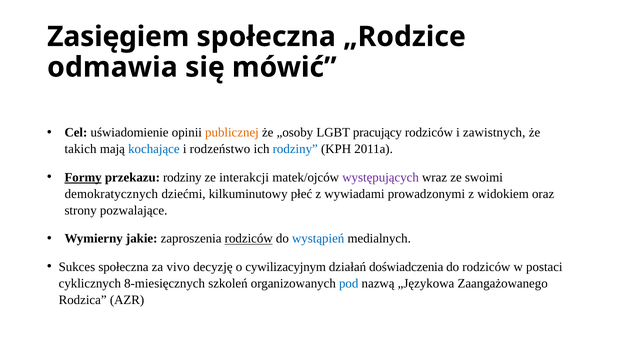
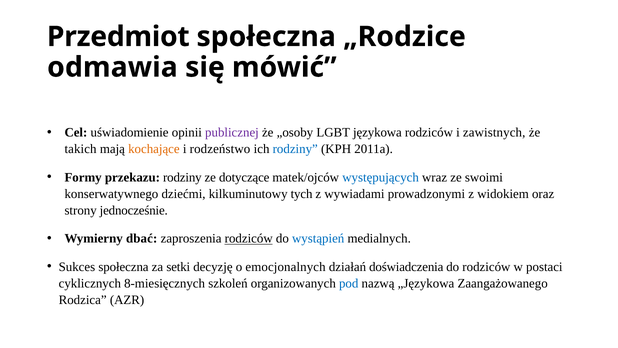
Zasięgiem: Zasięgiem -> Przedmiot
publicznej colour: orange -> purple
pracujący: pracujący -> językowa
kochające colour: blue -> orange
Formy underline: present -> none
interakcji: interakcji -> dotyczące
występujących colour: purple -> blue
demokratycznych: demokratycznych -> konserwatywnego
płeć: płeć -> tych
pozwalające: pozwalające -> jednocześnie
jakie: jakie -> dbać
vivo: vivo -> setki
cywilizacyjnym: cywilizacyjnym -> emocjonalnych
